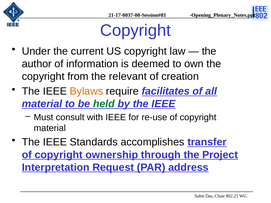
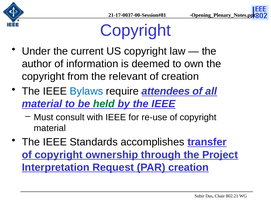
Bylaws colour: orange -> blue
facilitates: facilitates -> attendees
PAR address: address -> creation
